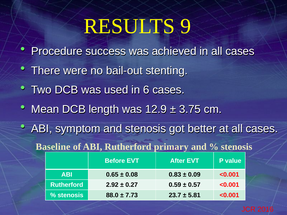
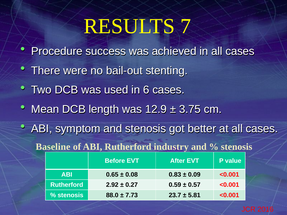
9: 9 -> 7
primary: primary -> industry
